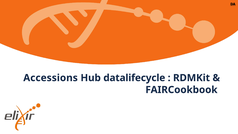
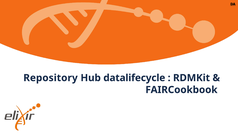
Accessions: Accessions -> Repository
